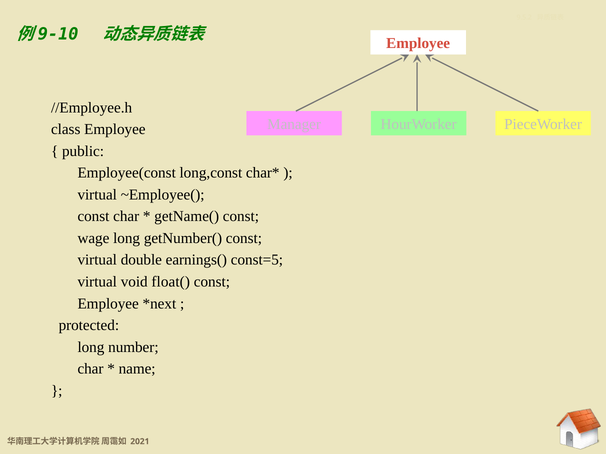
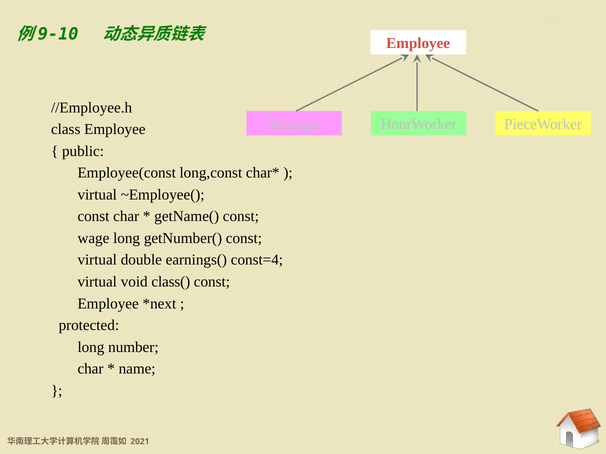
const=5: const=5 -> const=4
float(: float( -> class(
